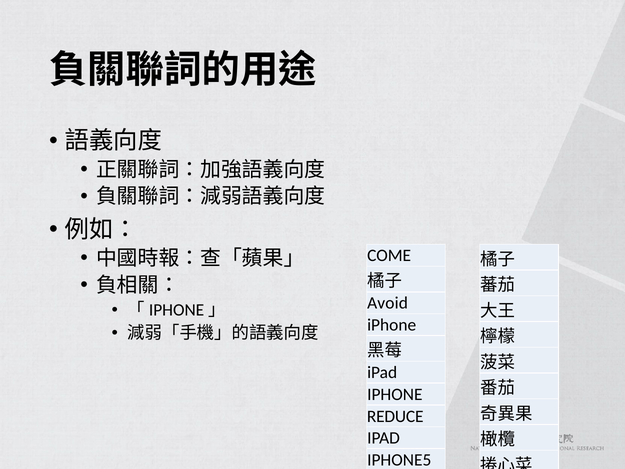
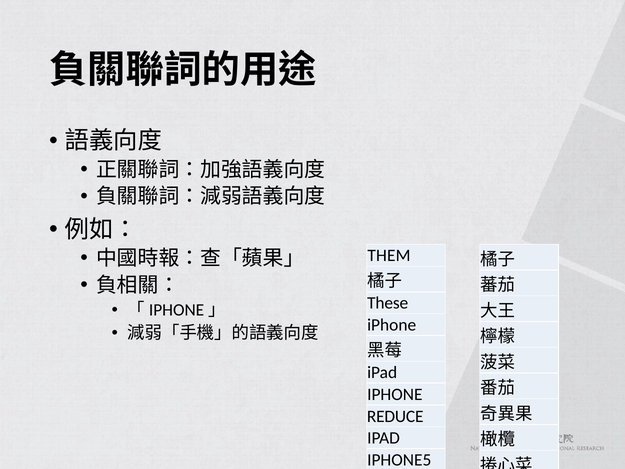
COME: COME -> THEM
Avoid: Avoid -> These
